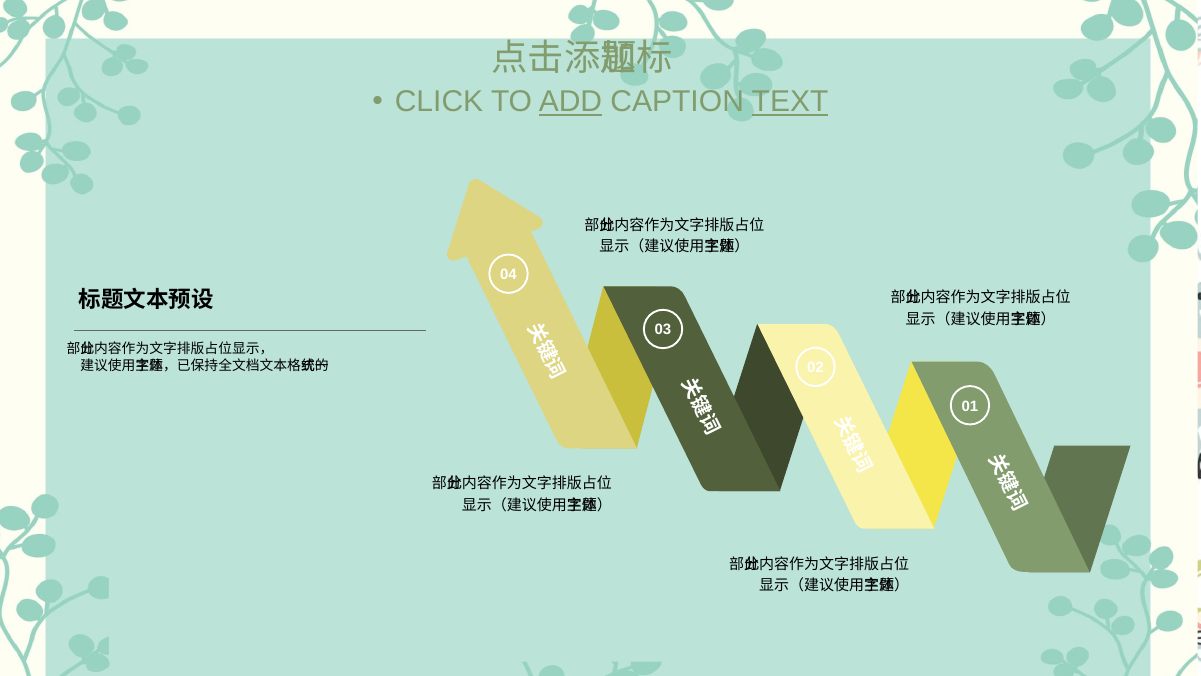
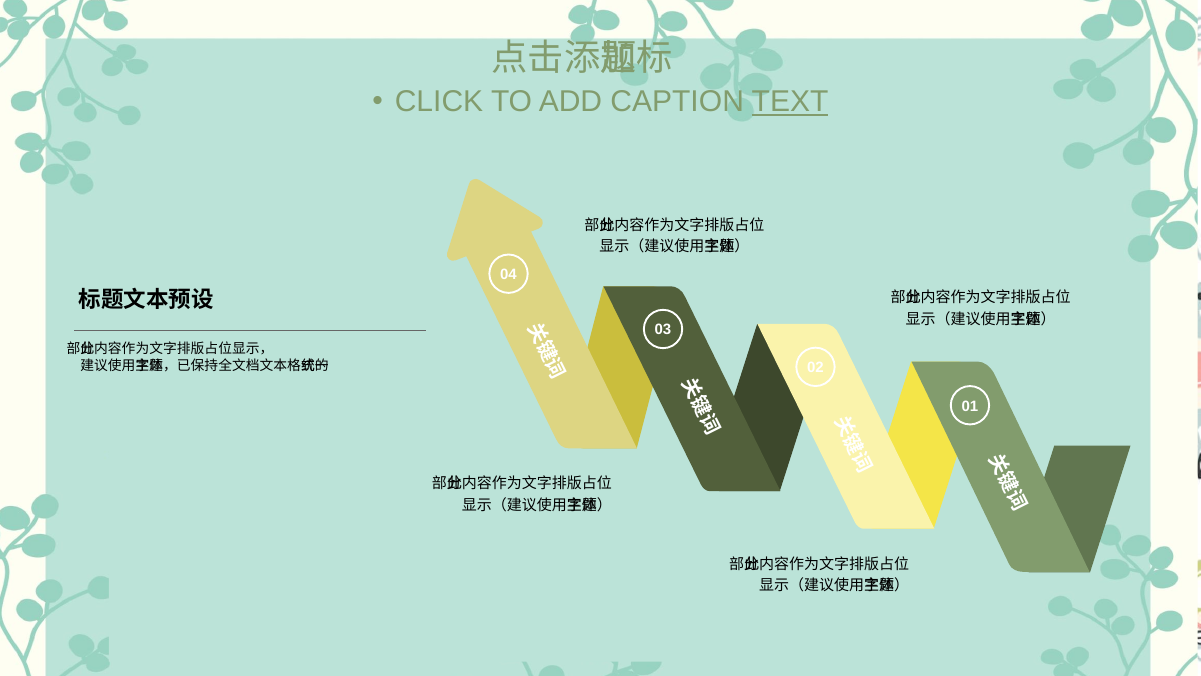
ADD underline: present -> none
